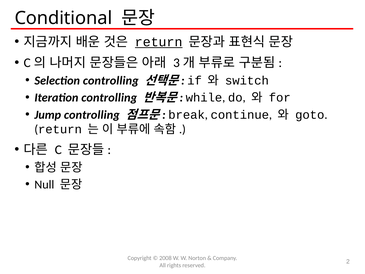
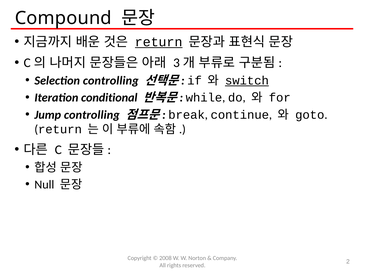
Conditional: Conditional -> Compound
switch underline: none -> present
Iteration controlling: controlling -> conditional
